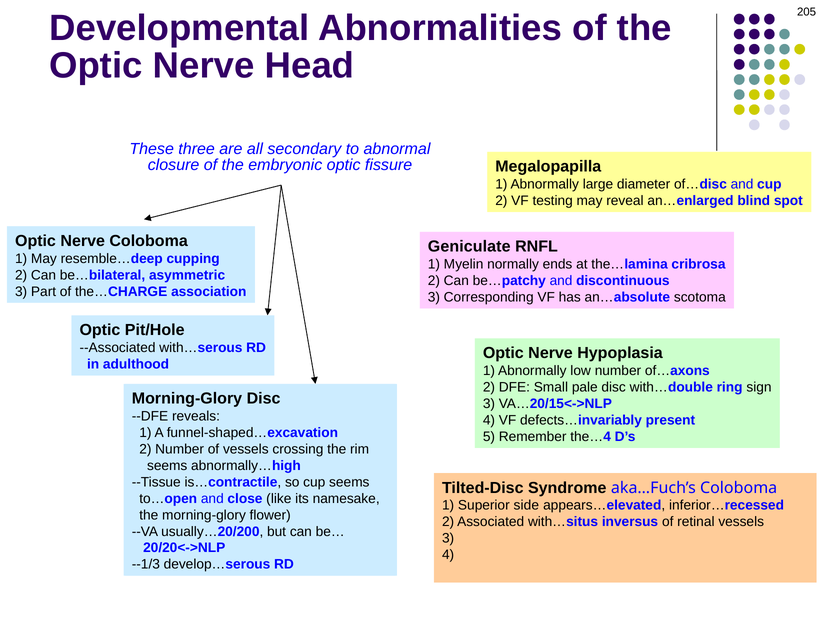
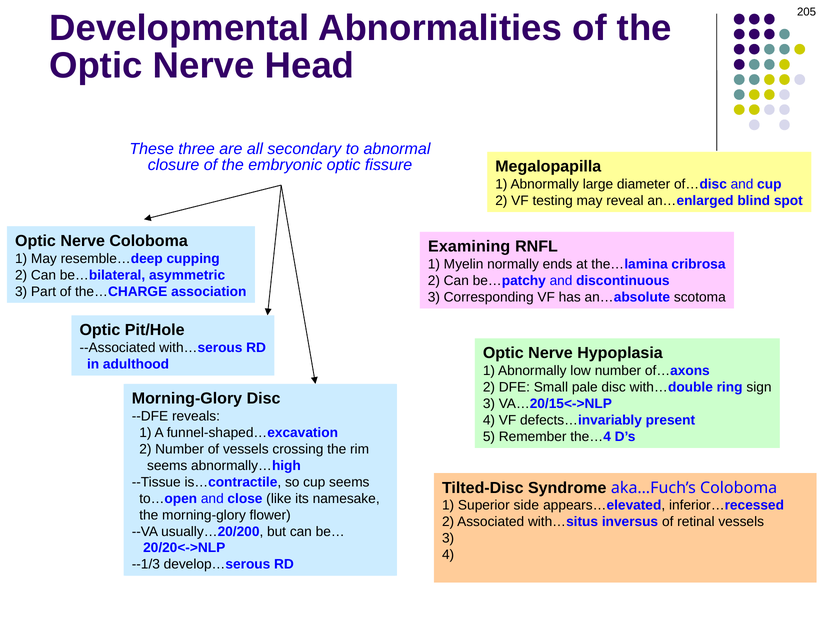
Geniculate: Geniculate -> Examining
